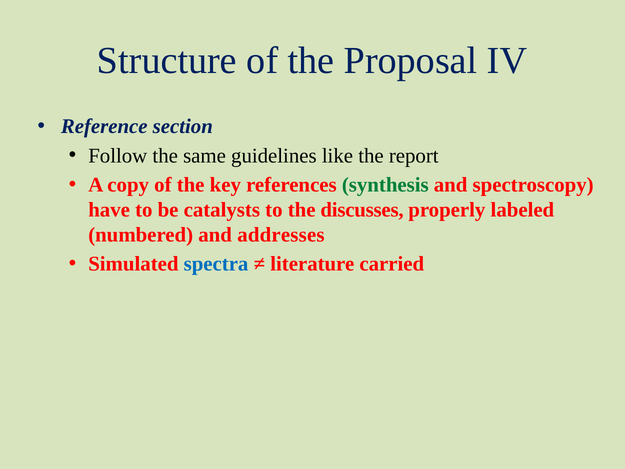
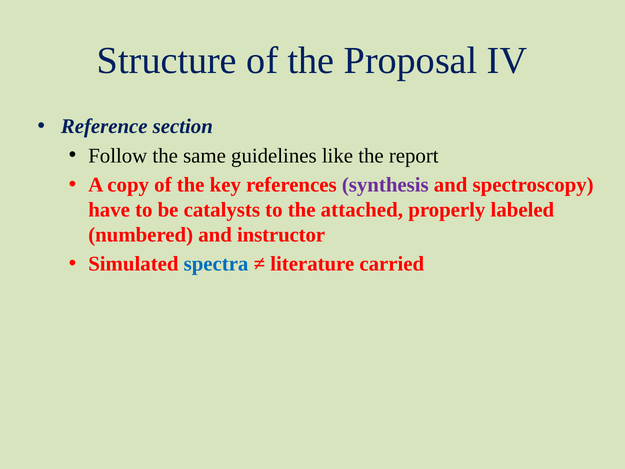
synthesis colour: green -> purple
discusses: discusses -> attached
addresses: addresses -> instructor
